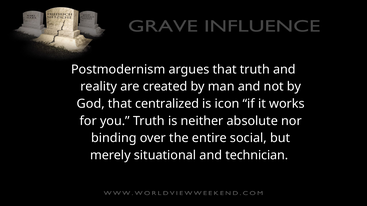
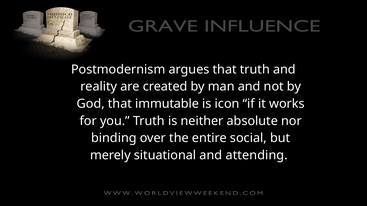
centralized: centralized -> immutable
technician: technician -> attending
